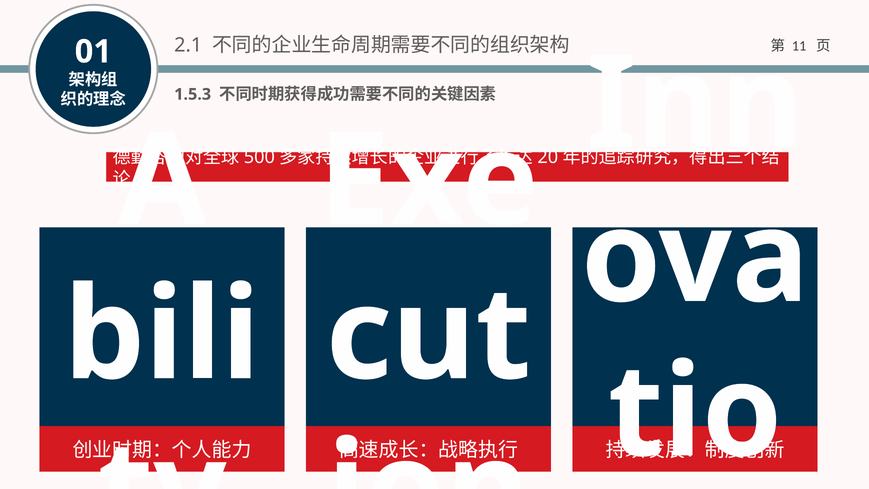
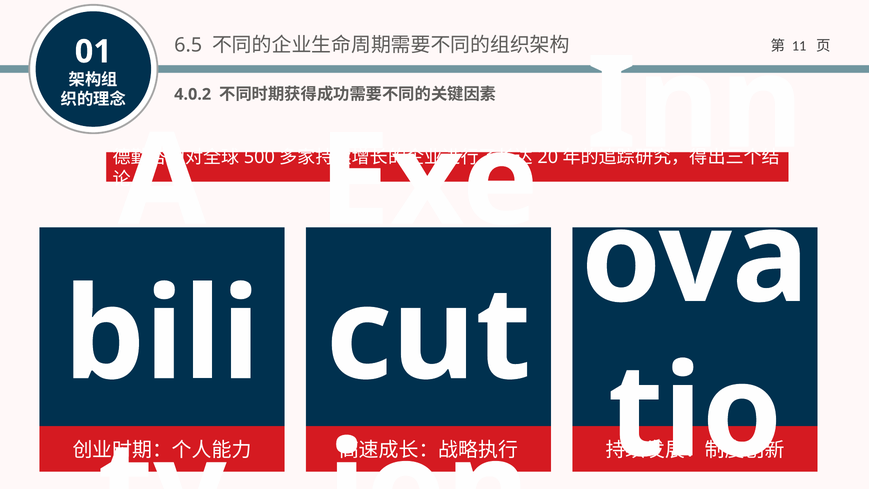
2.1: 2.1 -> 6.5
1.5.3: 1.5.3 -> 4.0.2
